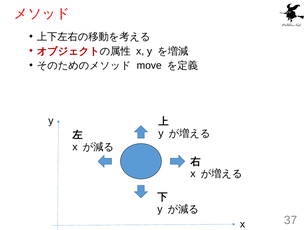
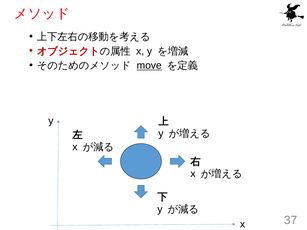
move underline: none -> present
